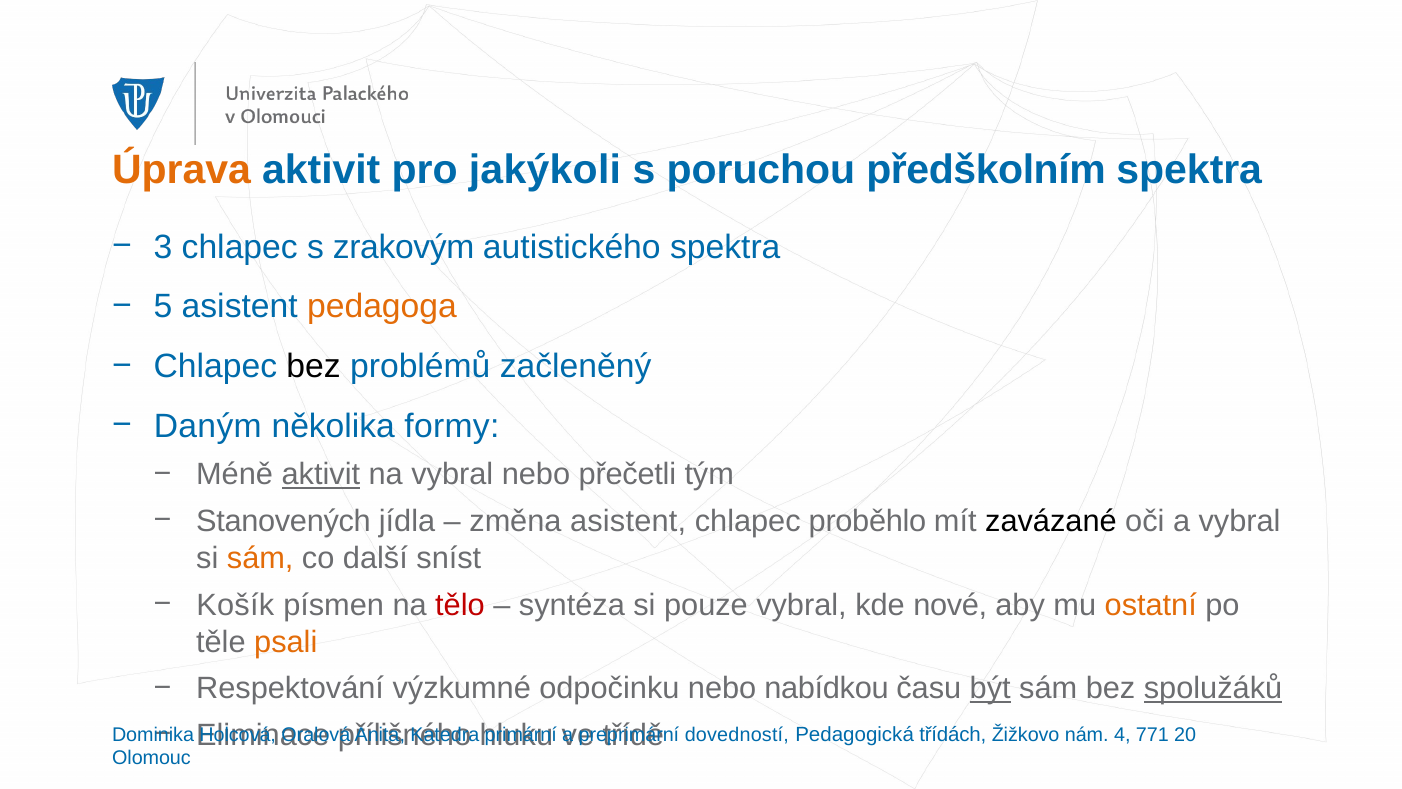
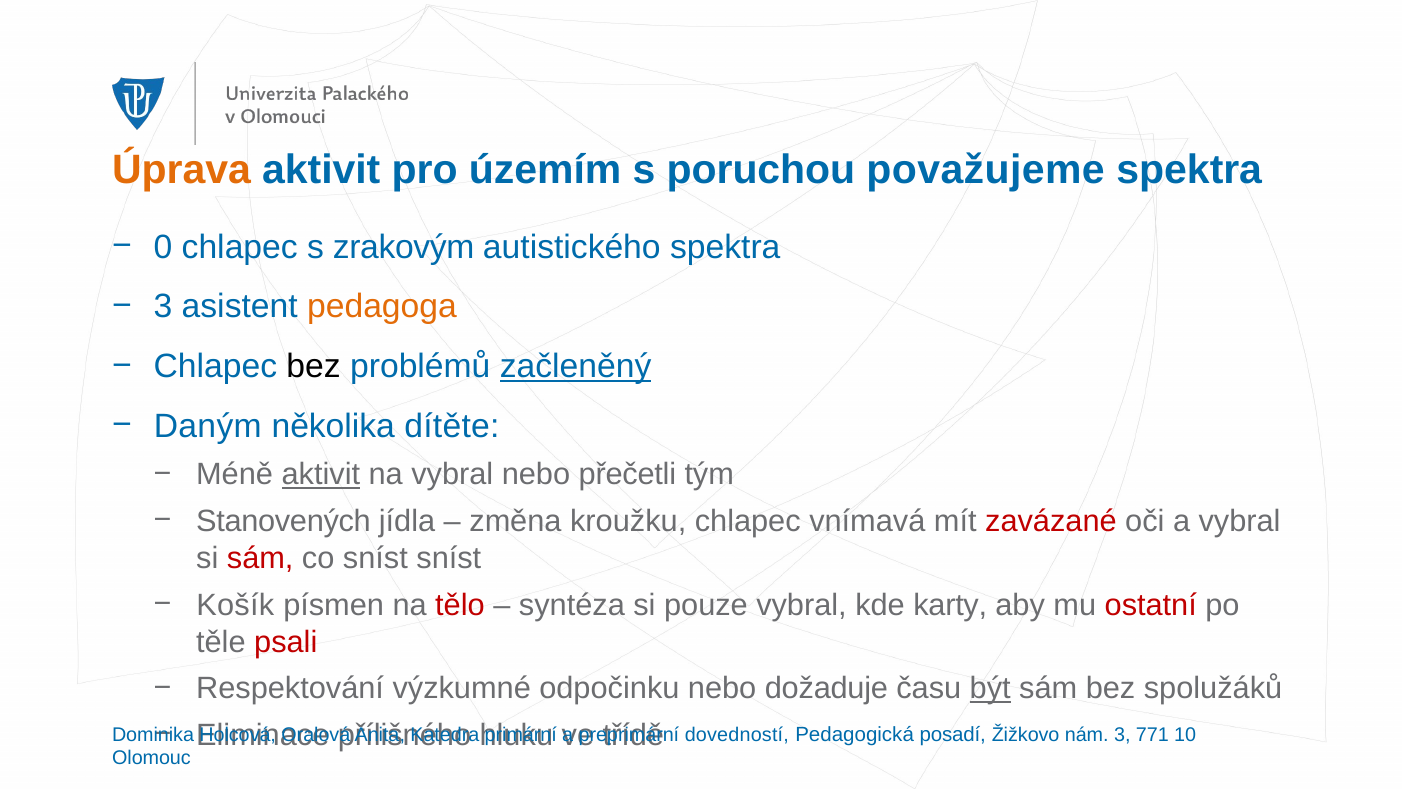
jakýkoli: jakýkoli -> územím
předškolním: předškolním -> považujeme
3: 3 -> 0
5 at (163, 307): 5 -> 3
začleněný underline: none -> present
formy: formy -> dítěte
změna asistent: asistent -> kroužku
proběhlo: proběhlo -> vnímavá
zavázané colour: black -> red
sám at (260, 558) colour: orange -> red
co další: další -> sníst
nové: nové -> karty
ostatní colour: orange -> red
psali colour: orange -> red
nabídkou: nabídkou -> dožaduje
spolužáků underline: present -> none
třídách: třídách -> posadí
nám 4: 4 -> 3
20: 20 -> 10
